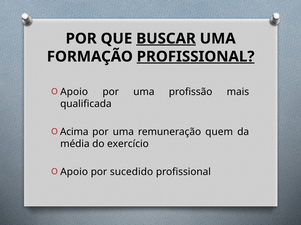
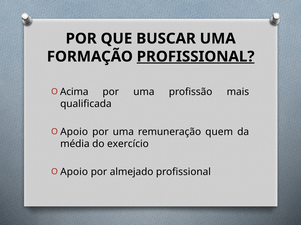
BUSCAR underline: present -> none
Apoio at (74, 92): Apoio -> Acima
Acima at (74, 132): Acima -> Apoio
sucedido: sucedido -> almejado
